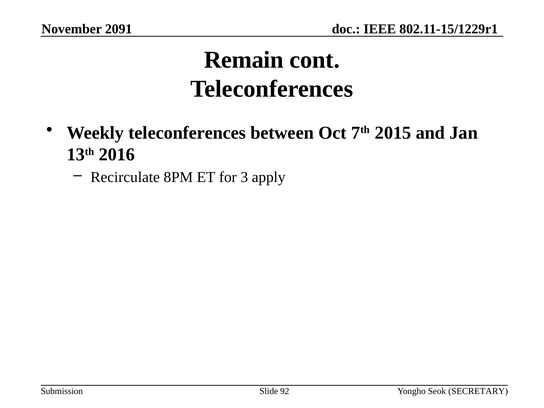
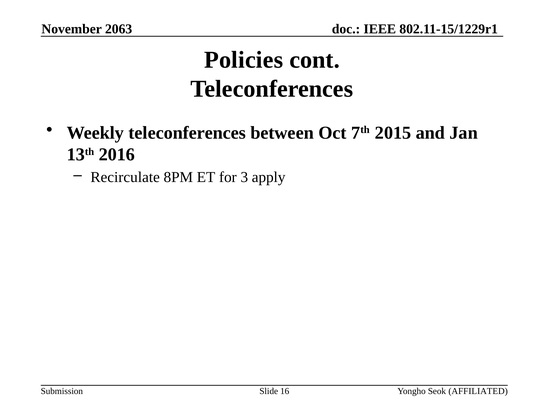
2091: 2091 -> 2063
Remain: Remain -> Policies
92: 92 -> 16
SECRETARY: SECRETARY -> AFFILIATED
